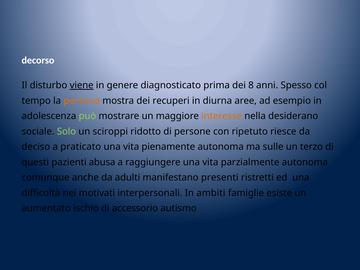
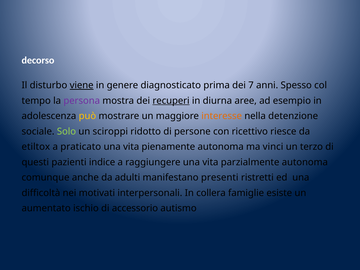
8: 8 -> 7
persona colour: orange -> purple
recuperi underline: none -> present
può colour: light green -> yellow
desiderano: desiderano -> detenzione
ripetuto: ripetuto -> ricettivo
deciso: deciso -> etiltox
sulle: sulle -> vinci
abusa: abusa -> indice
ambiti: ambiti -> collera
